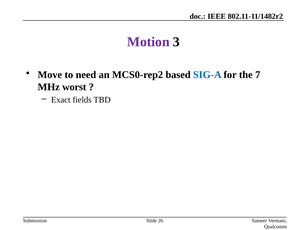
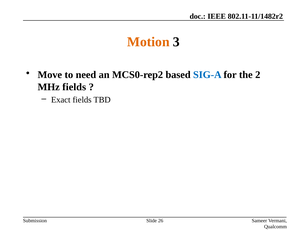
Motion colour: purple -> orange
7: 7 -> 2
MHz worst: worst -> fields
